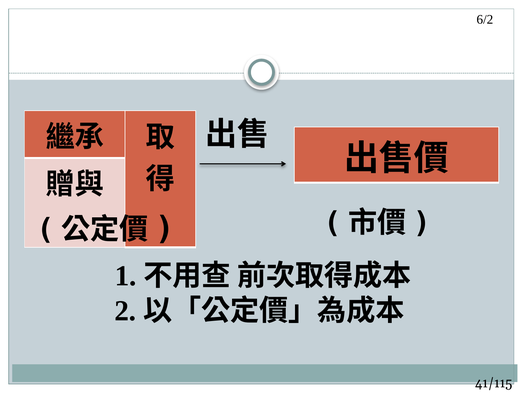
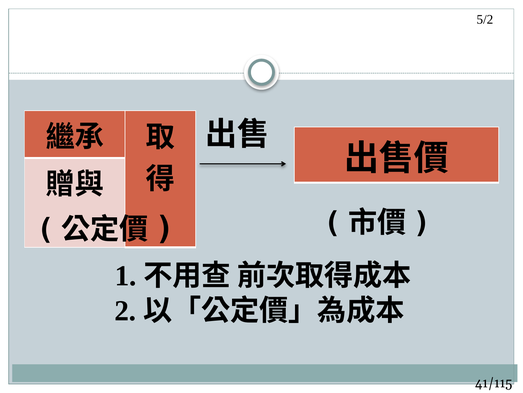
6/2: 6/2 -> 5/2
